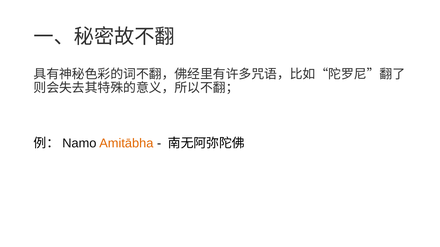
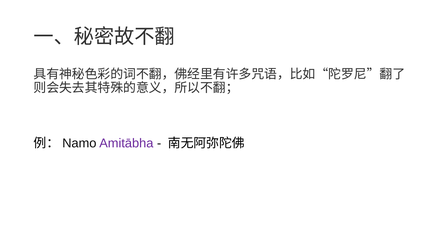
Amitābha colour: orange -> purple
